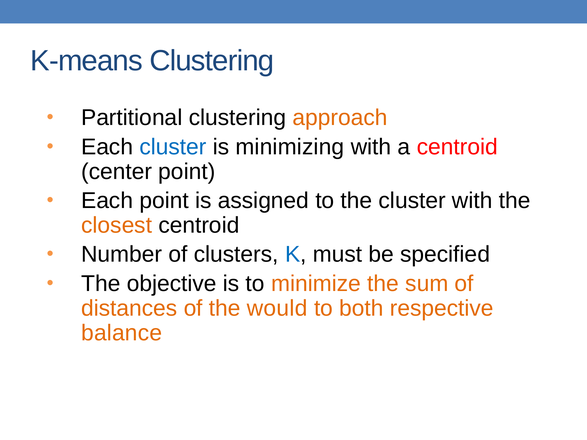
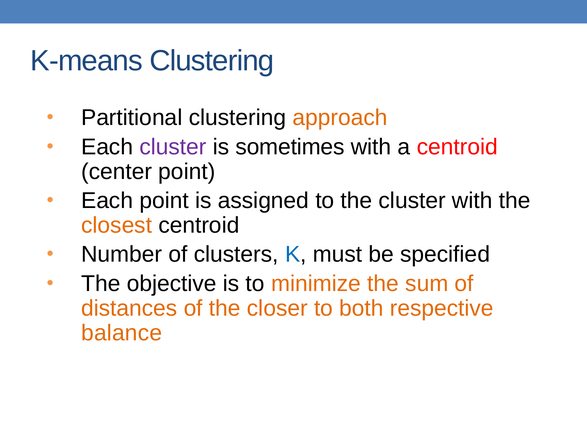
cluster at (173, 147) colour: blue -> purple
minimizing: minimizing -> sometimes
would: would -> closer
